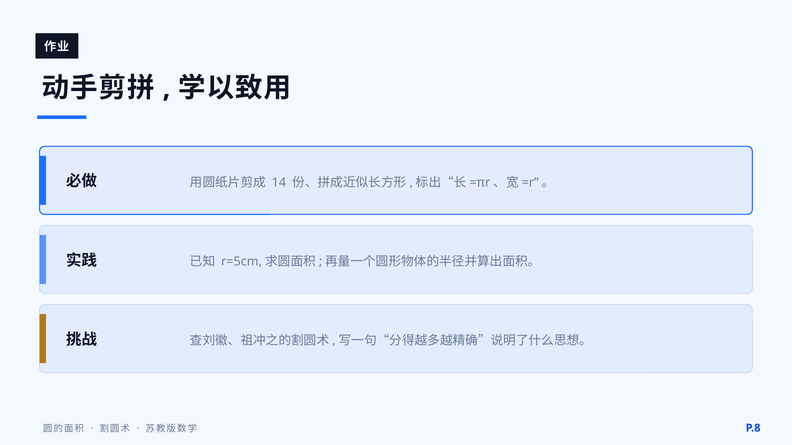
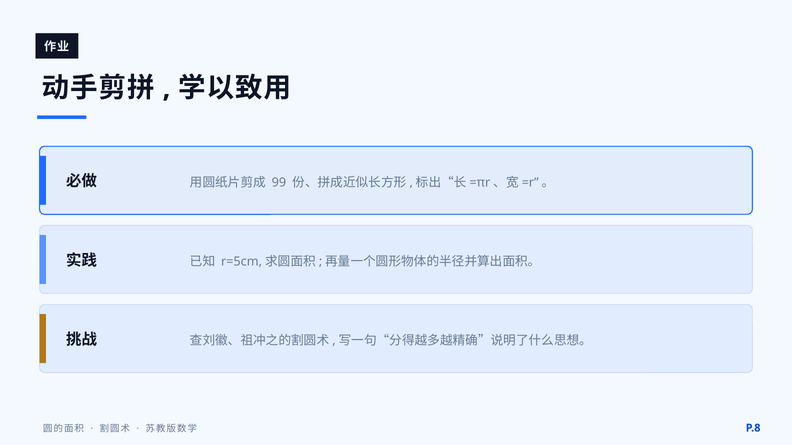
14: 14 -> 99
